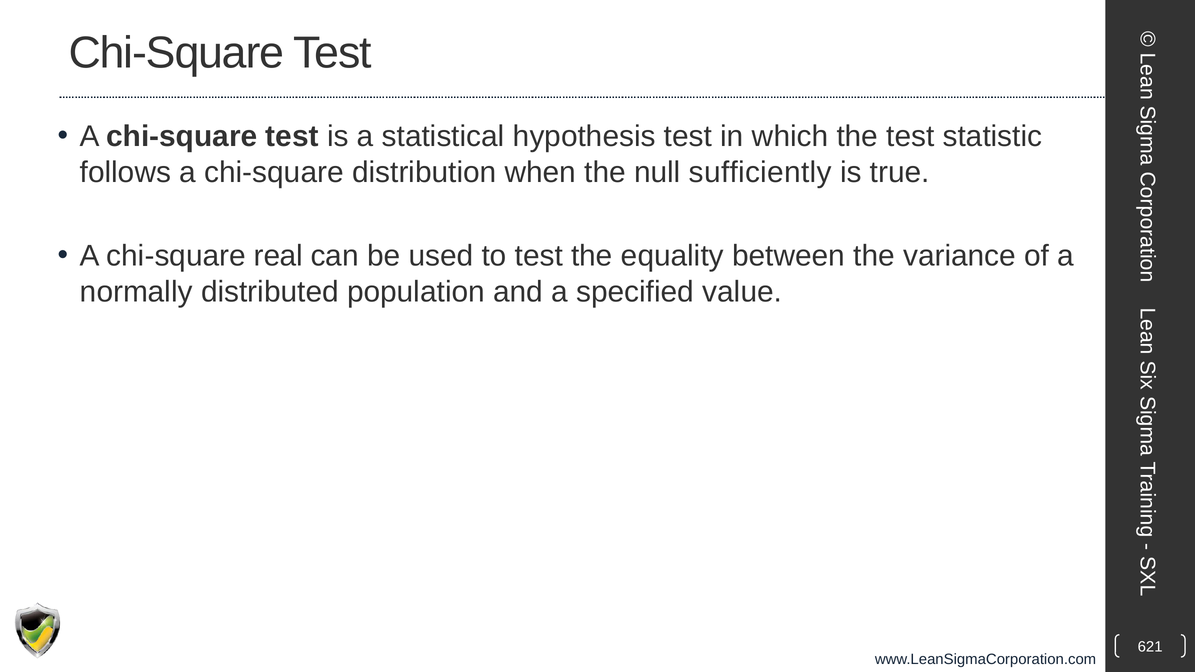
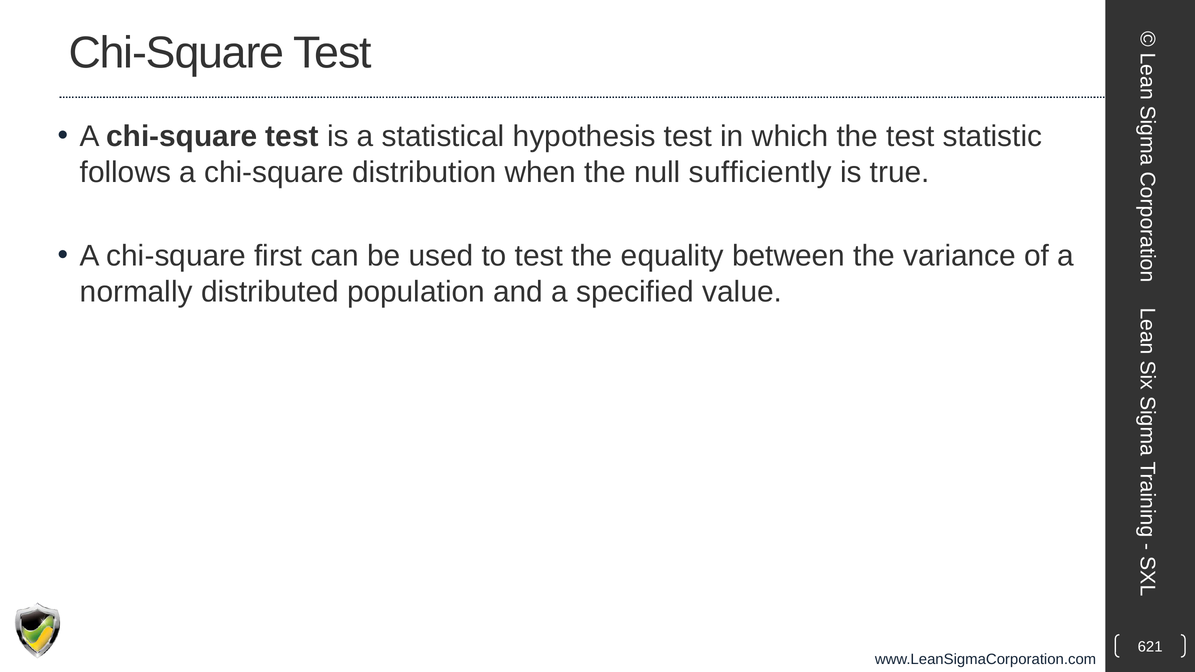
real: real -> first
